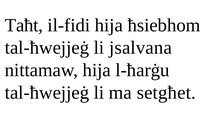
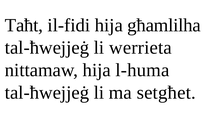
ħsiebhom: ħsiebhom -> għamlilha
jsalvana: jsalvana -> werrieta
l-ħarġu: l-ħarġu -> l-huma
